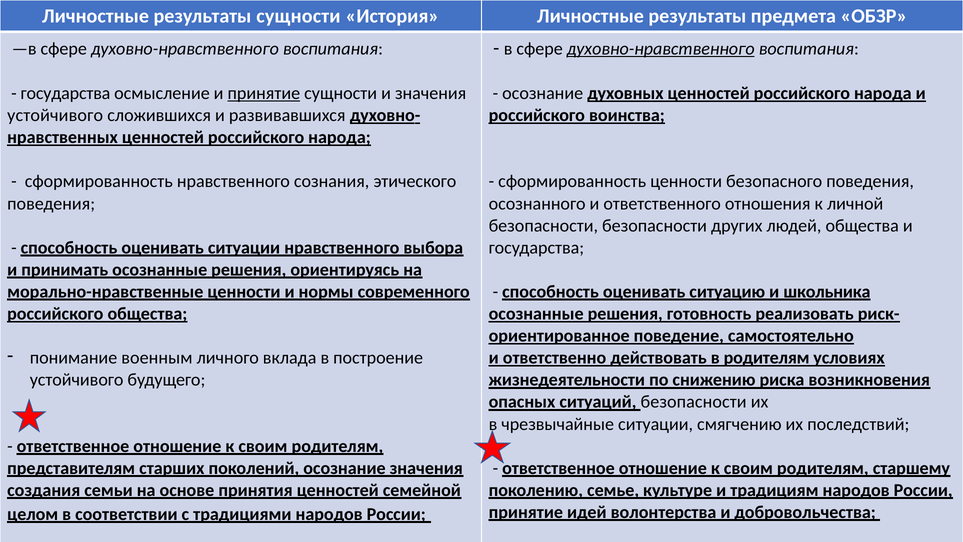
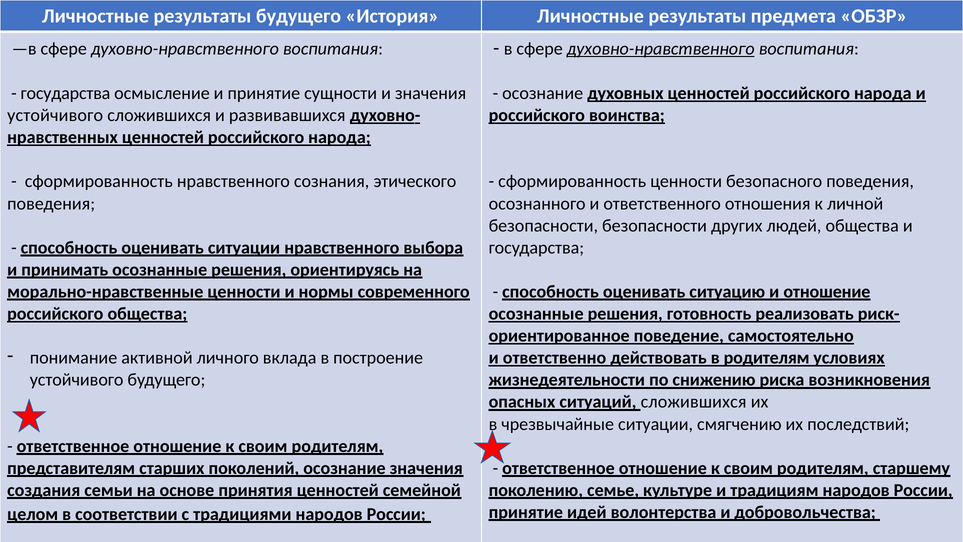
результаты сущности: сущности -> будущего
принятие at (264, 93) underline: present -> none
и школьника: школьника -> отношение
военным: военным -> активной
ситуаций безопасности: безопасности -> сложившихся
